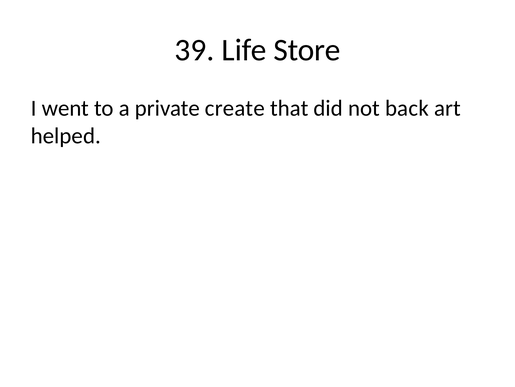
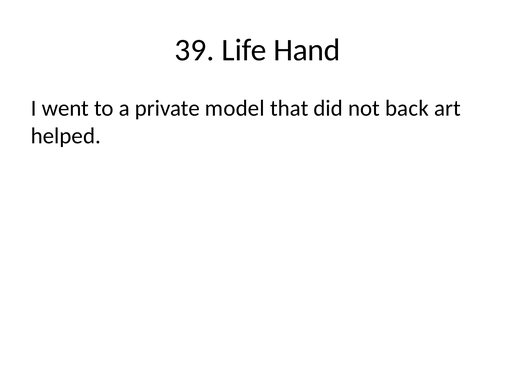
Store: Store -> Hand
create: create -> model
